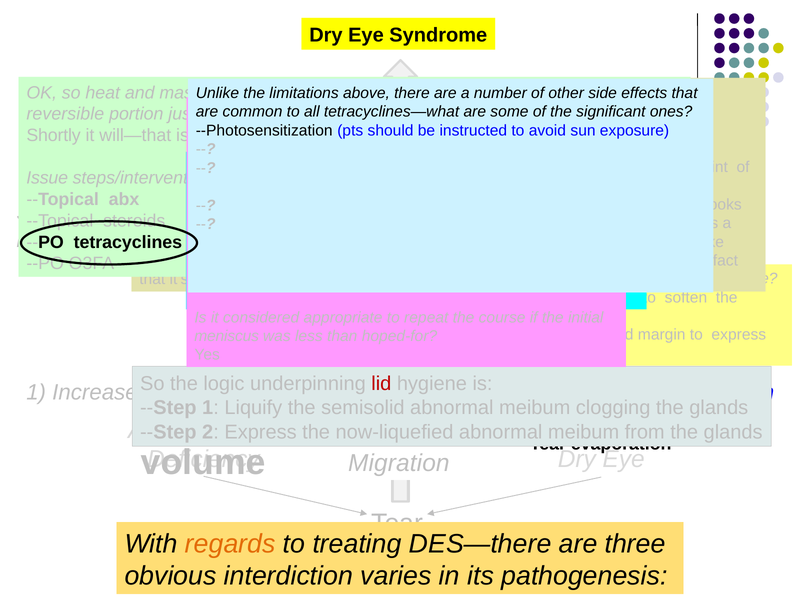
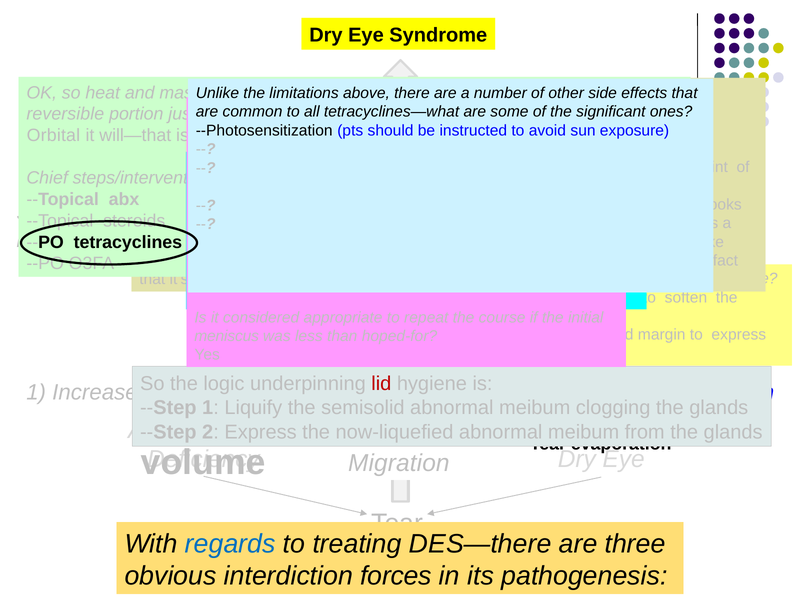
Shortly: Shortly -> Orbital
Issue at (47, 178): Issue -> Chief
regards colour: orange -> blue
varies: varies -> forces
